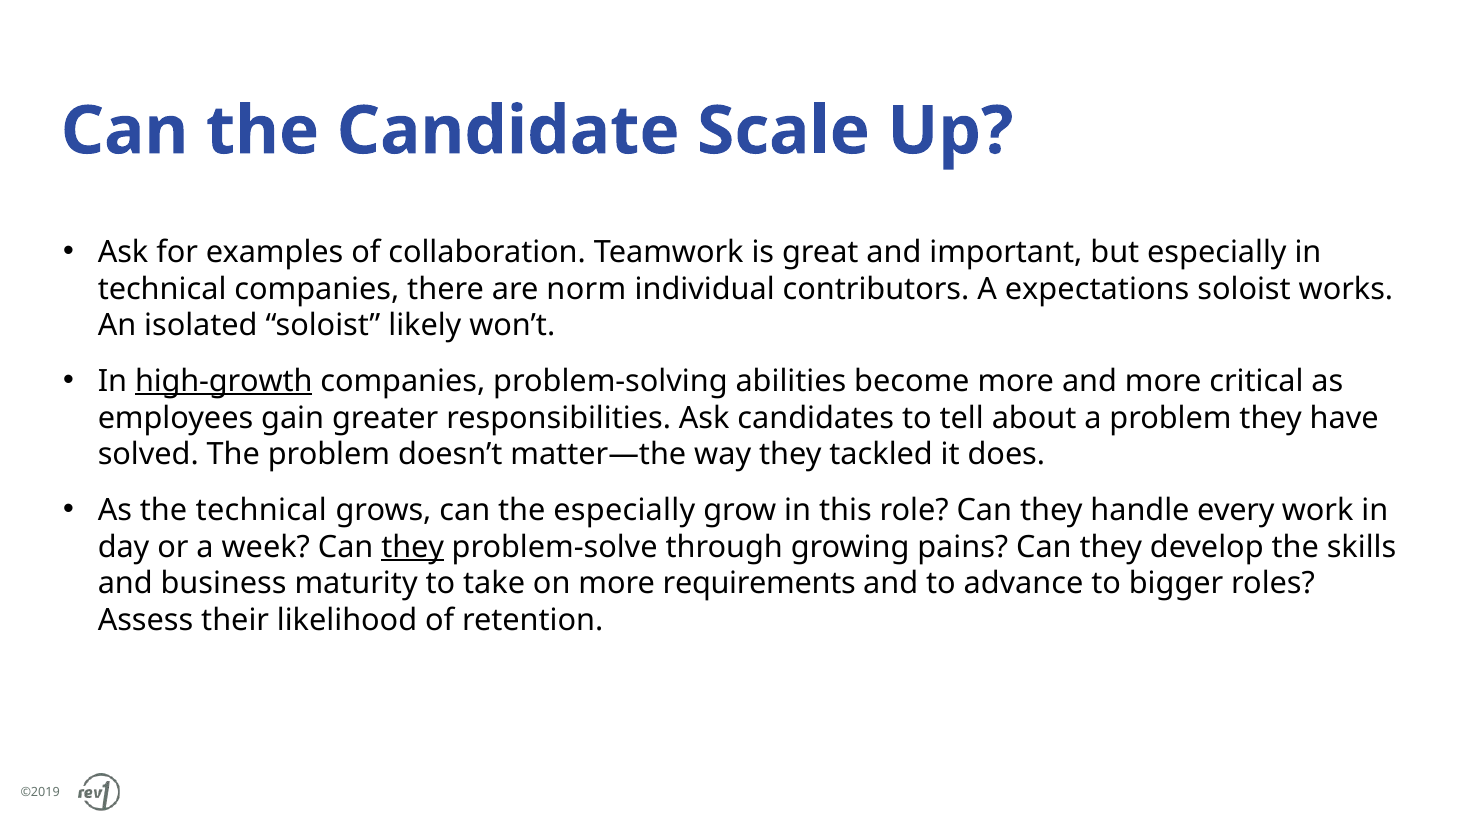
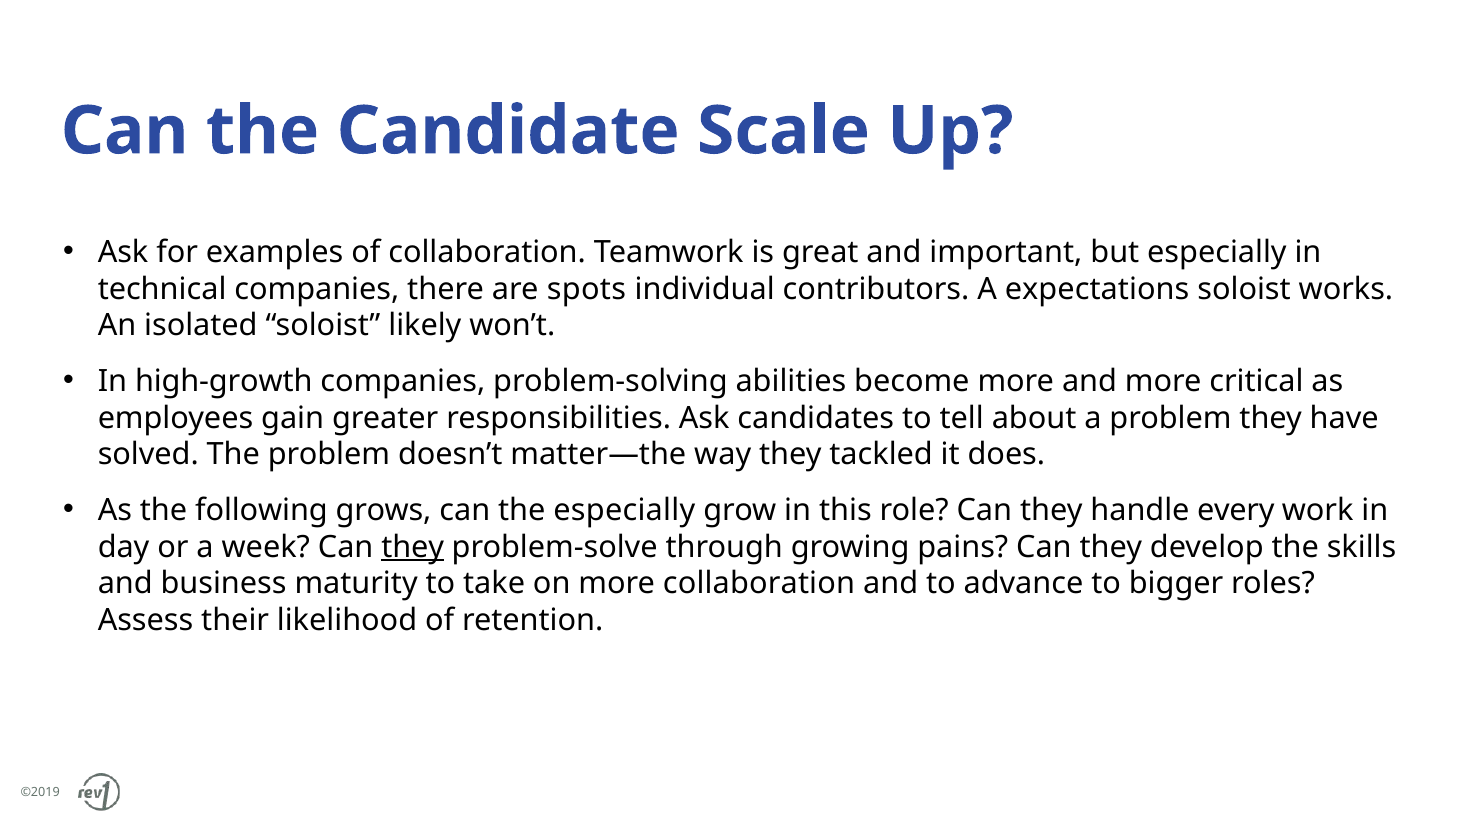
norm: norm -> spots
high-growth underline: present -> none
the technical: technical -> following
more requirements: requirements -> collaboration
